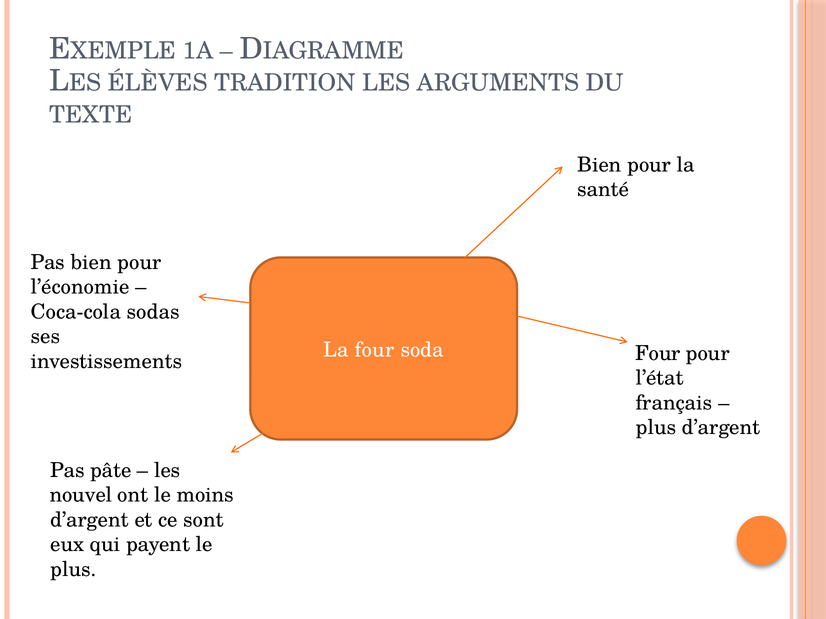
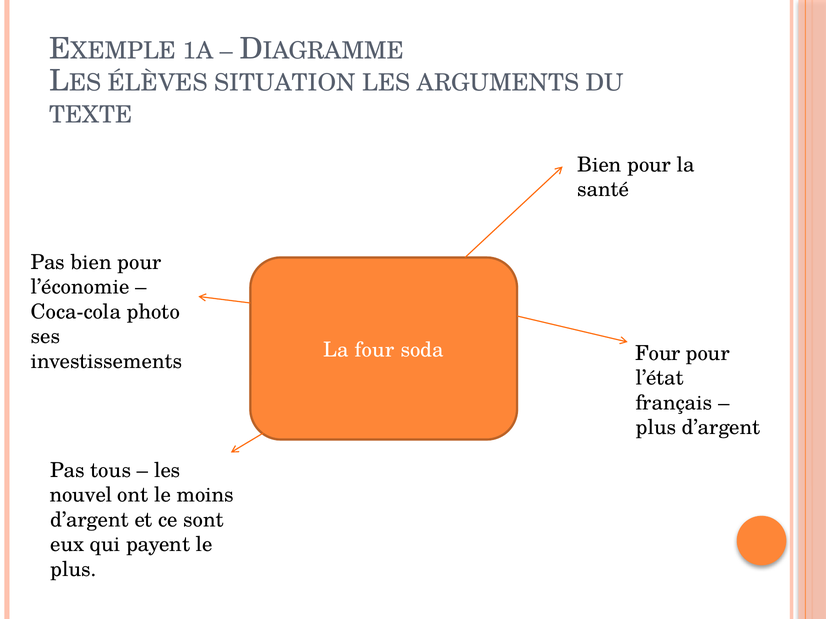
TRADITION: TRADITION -> SITUATION
sodas: sodas -> photo
pâte: pâte -> tous
